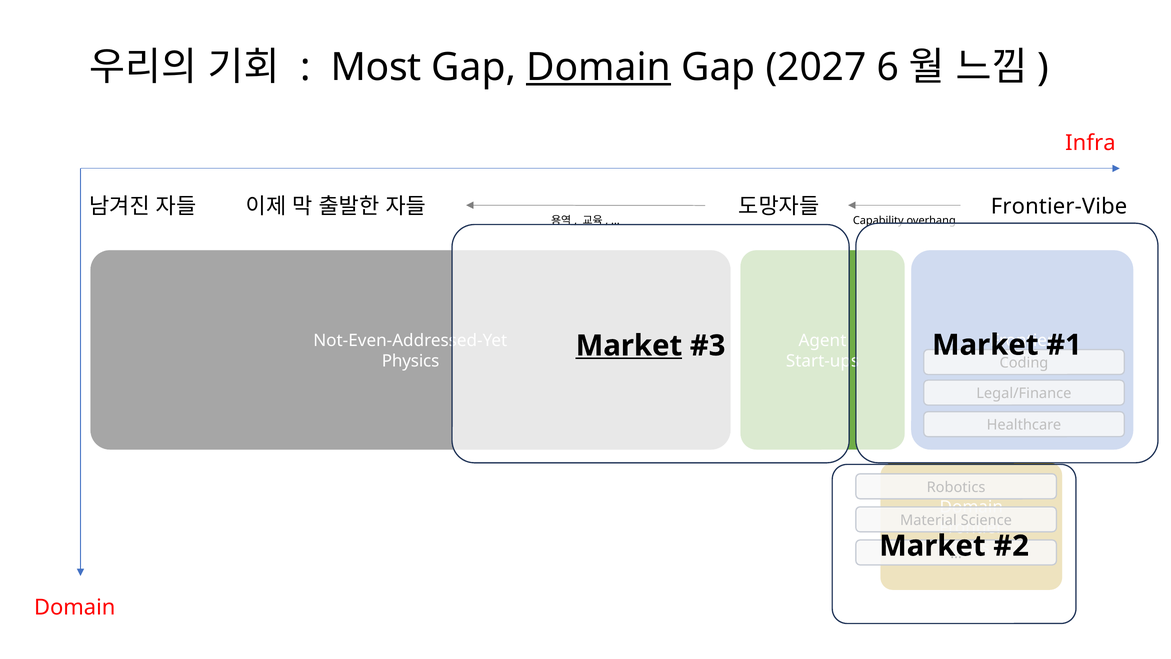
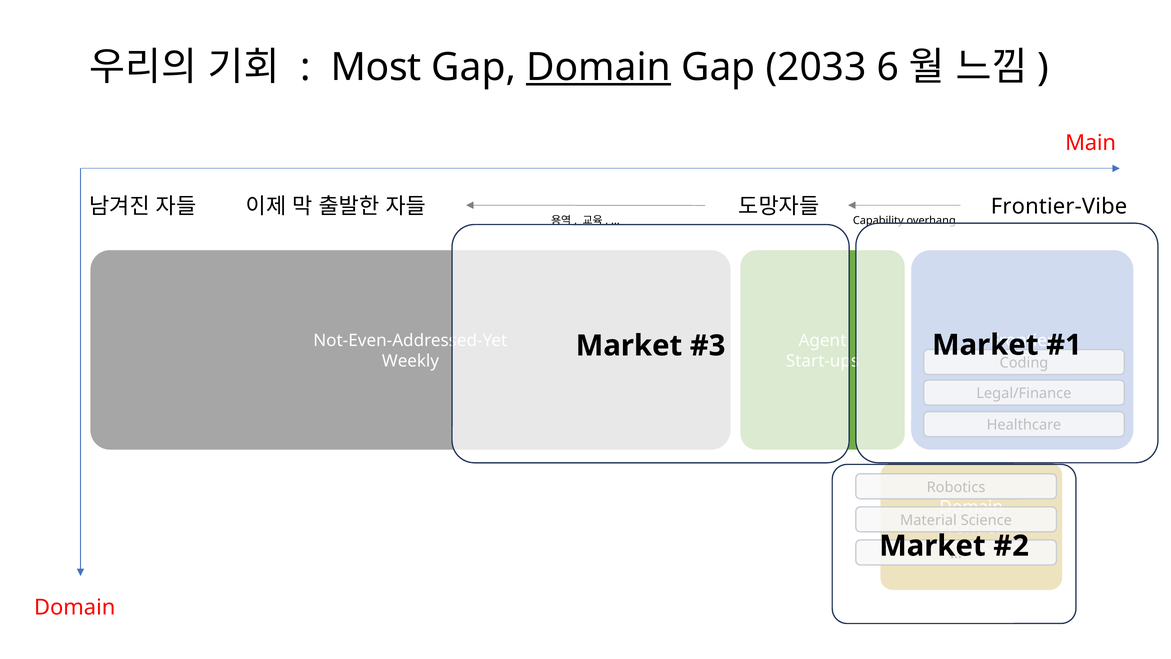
2027: 2027 -> 2033
Infra: Infra -> Main
Market at (629, 346) underline: present -> none
Physics: Physics -> Weekly
